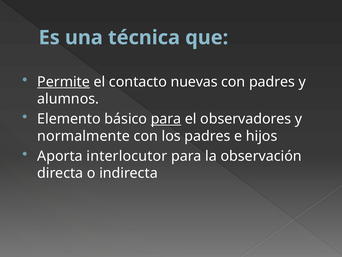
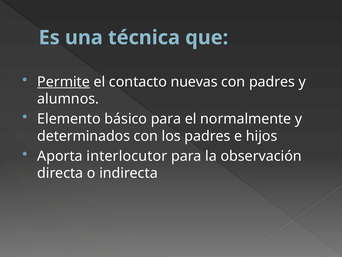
para at (166, 119) underline: present -> none
observadores: observadores -> normalmente
normalmente: normalmente -> determinados
